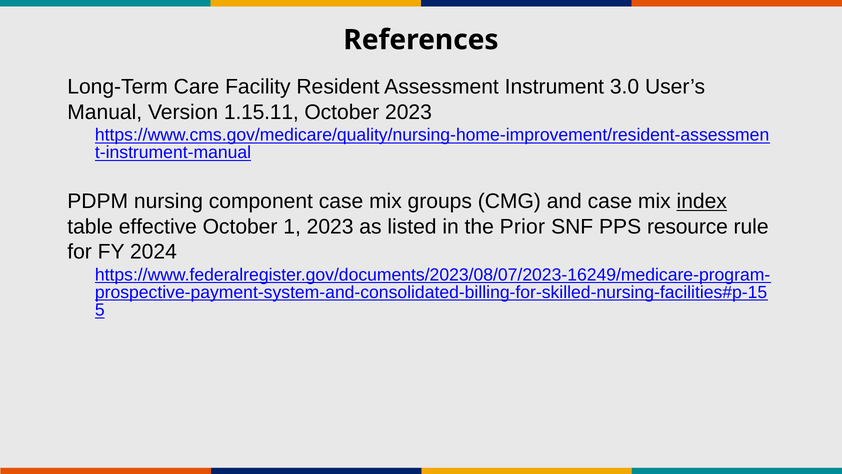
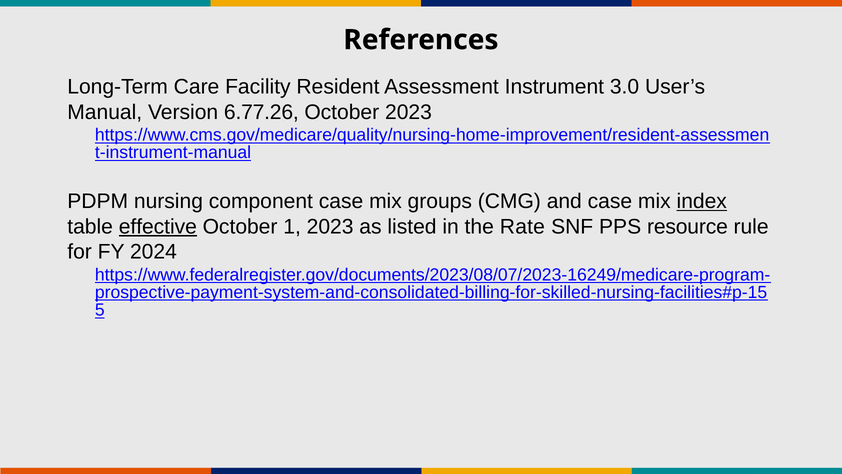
1.15.11: 1.15.11 -> 6.77.26
effective underline: none -> present
Prior: Prior -> Rate
